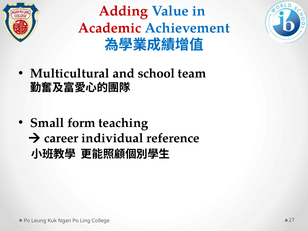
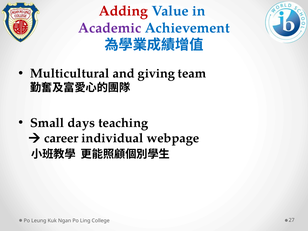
Academic colour: red -> purple
school: school -> giving
form: form -> days
reference: reference -> webpage
